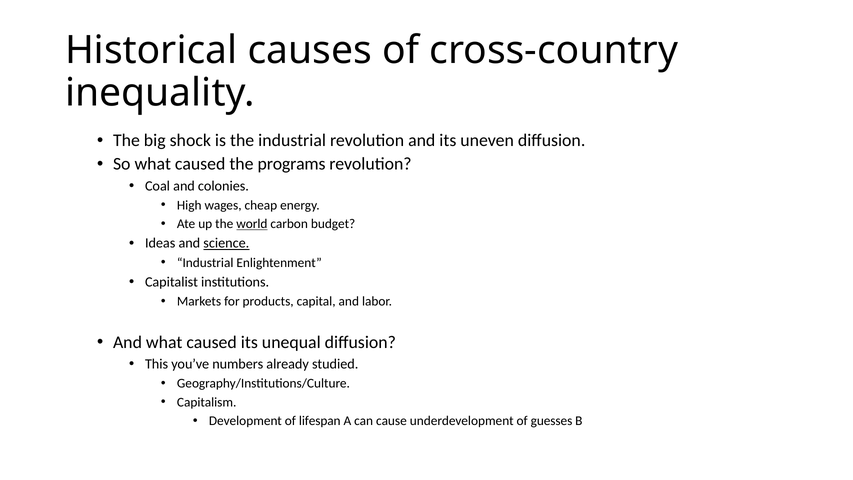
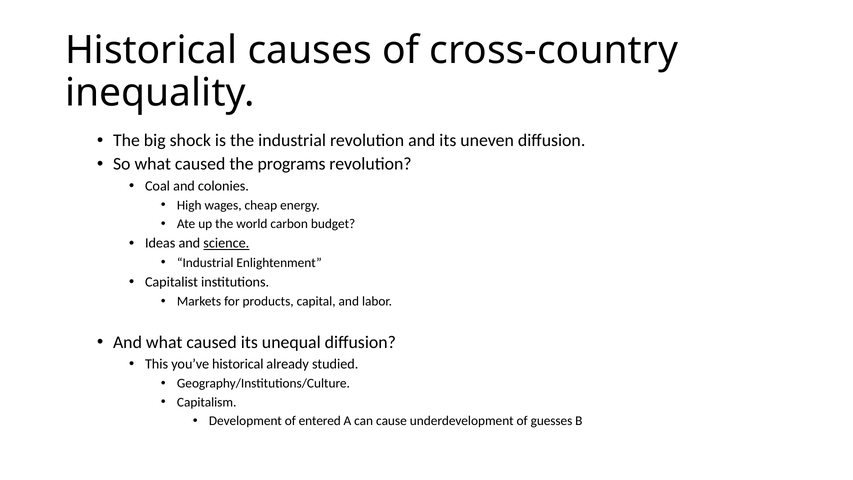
world underline: present -> none
you’ve numbers: numbers -> historical
lifespan: lifespan -> entered
